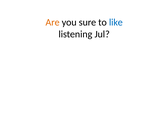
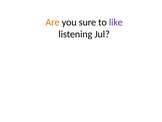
like colour: blue -> purple
